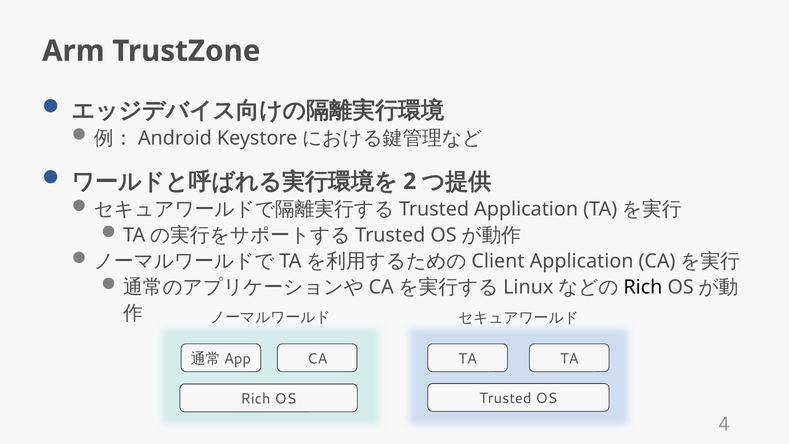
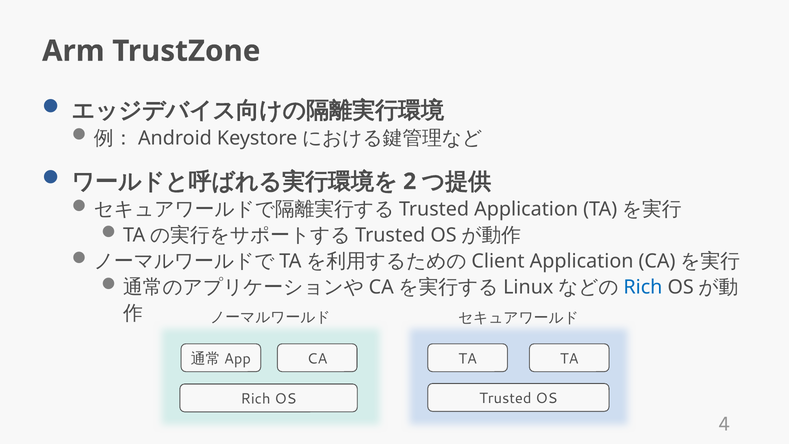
Rich at (643, 287) colour: black -> blue
